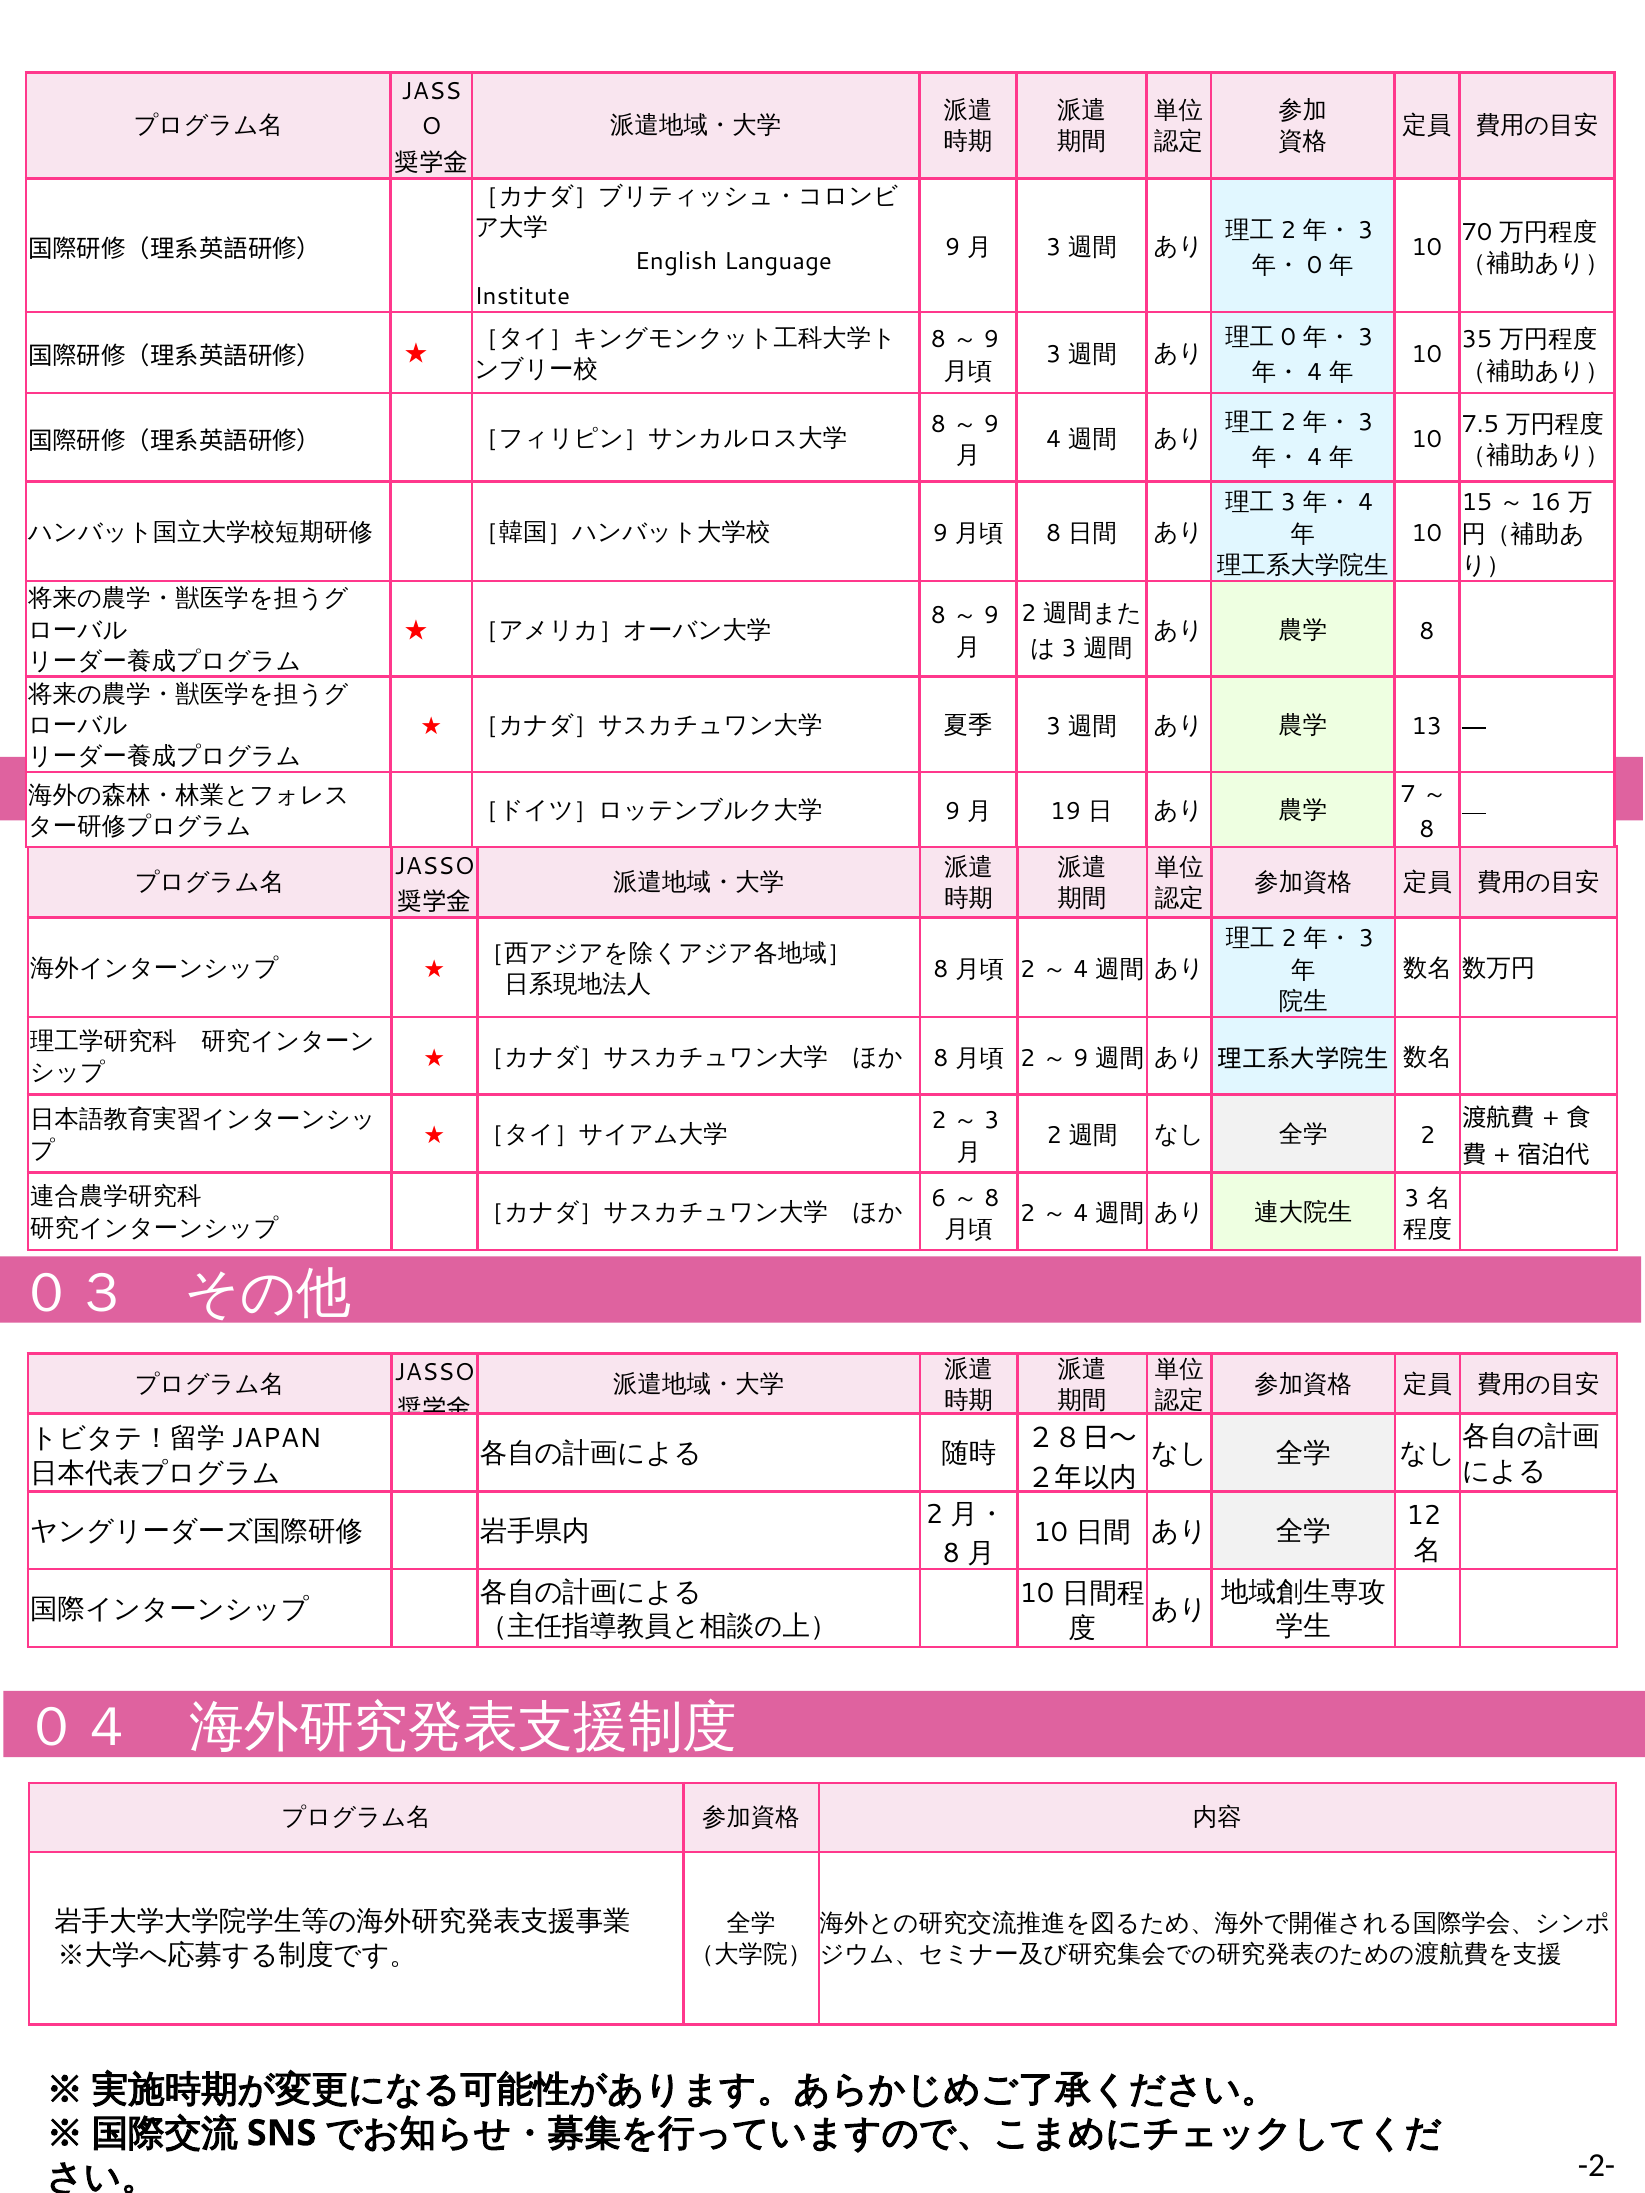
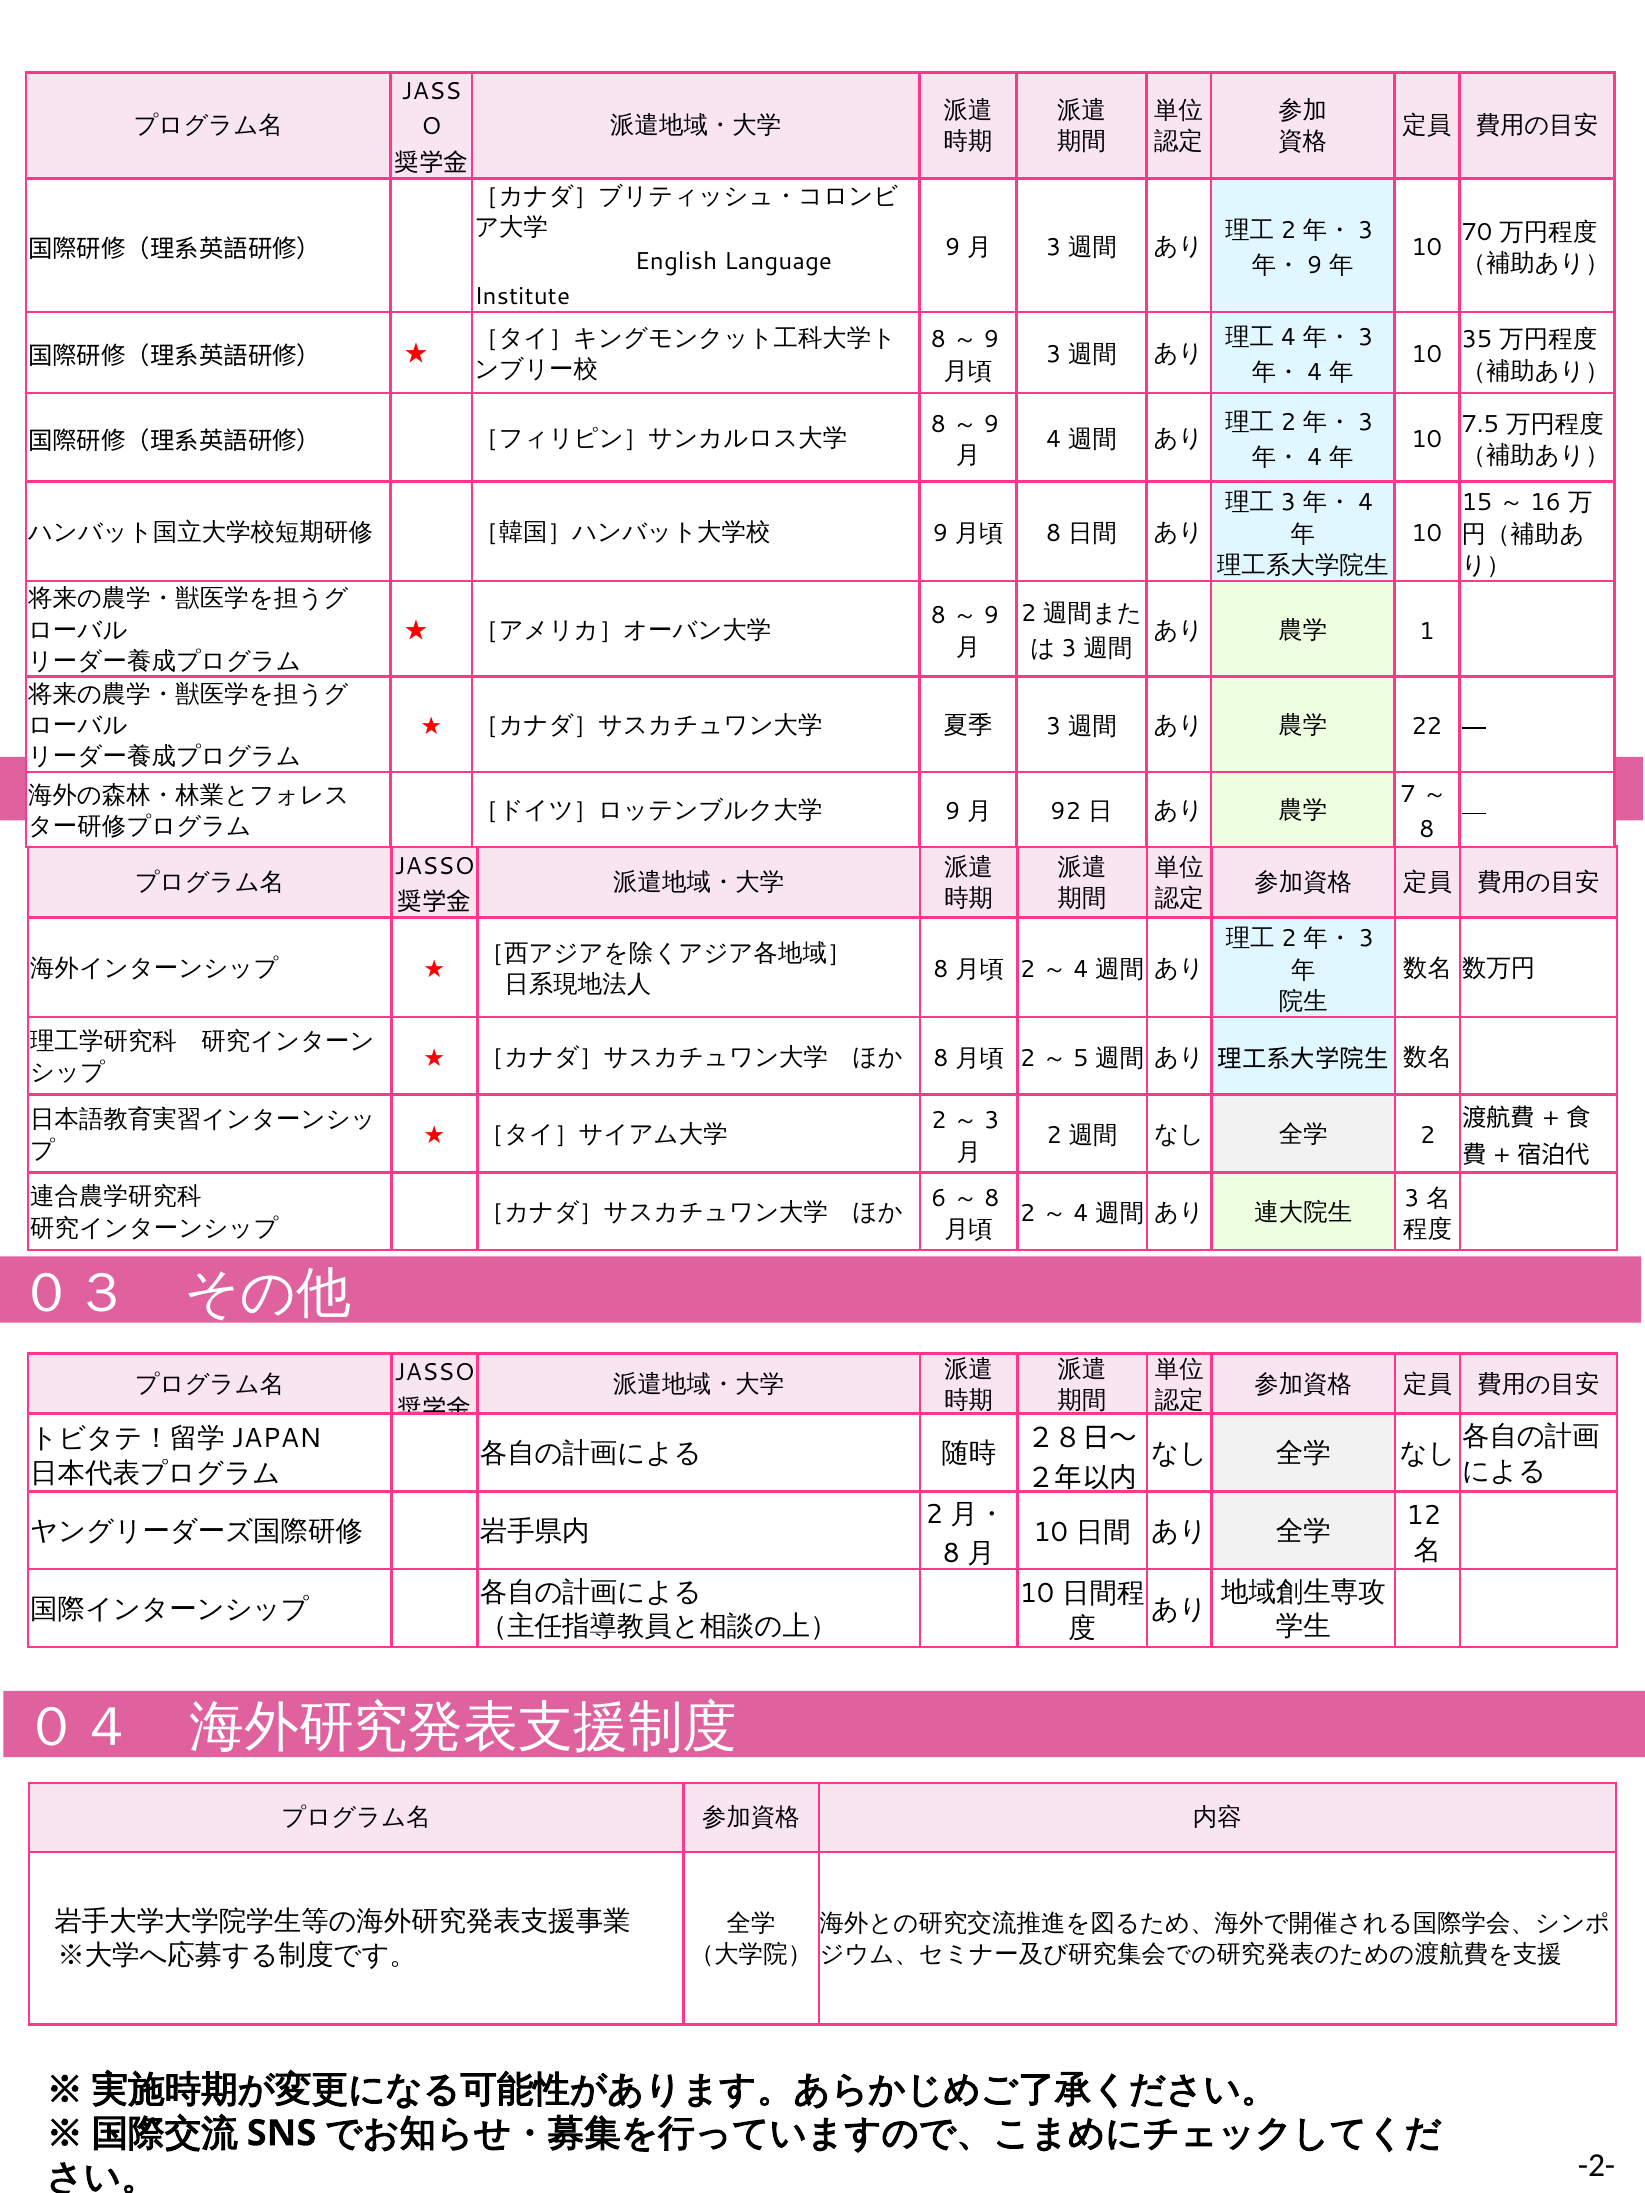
0 at (1315, 265): 0 -> 9
0 at (1288, 338): 0 -> 4
8 at (1427, 631): 8 -> 1
13: 13 -> 22
19: 19 -> 92
9 at (1081, 1058): 9 -> 5
